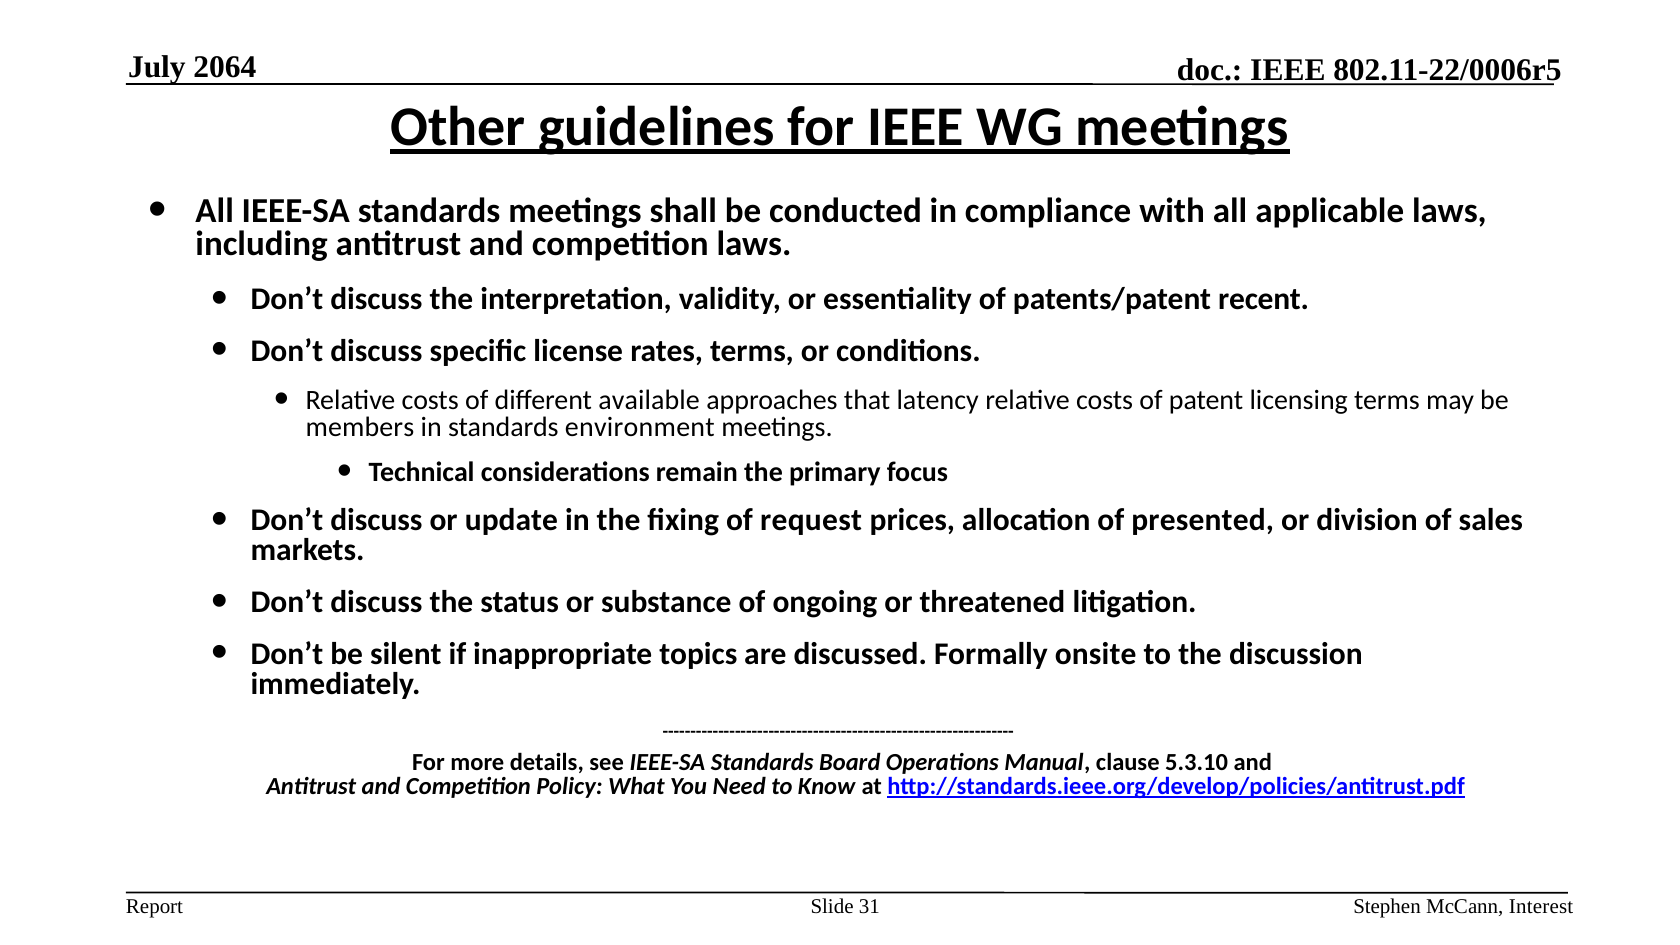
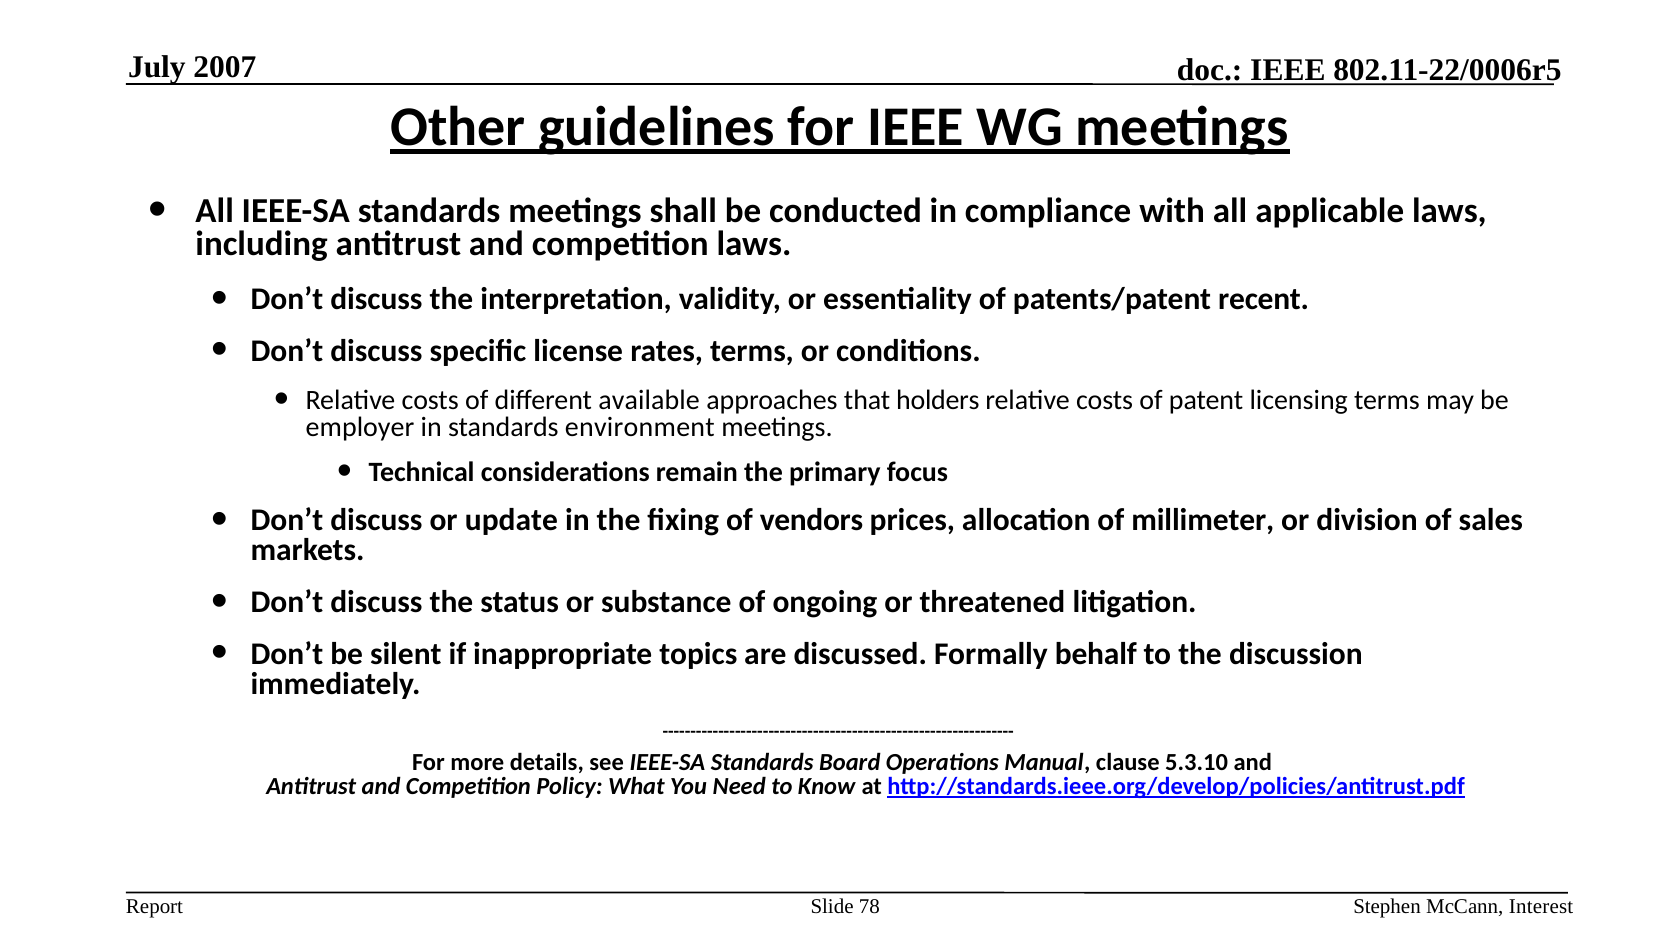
2064: 2064 -> 2007
latency: latency -> holders
members: members -> employer
request: request -> vendors
presented: presented -> millimeter
onsite: onsite -> behalf
31: 31 -> 78
